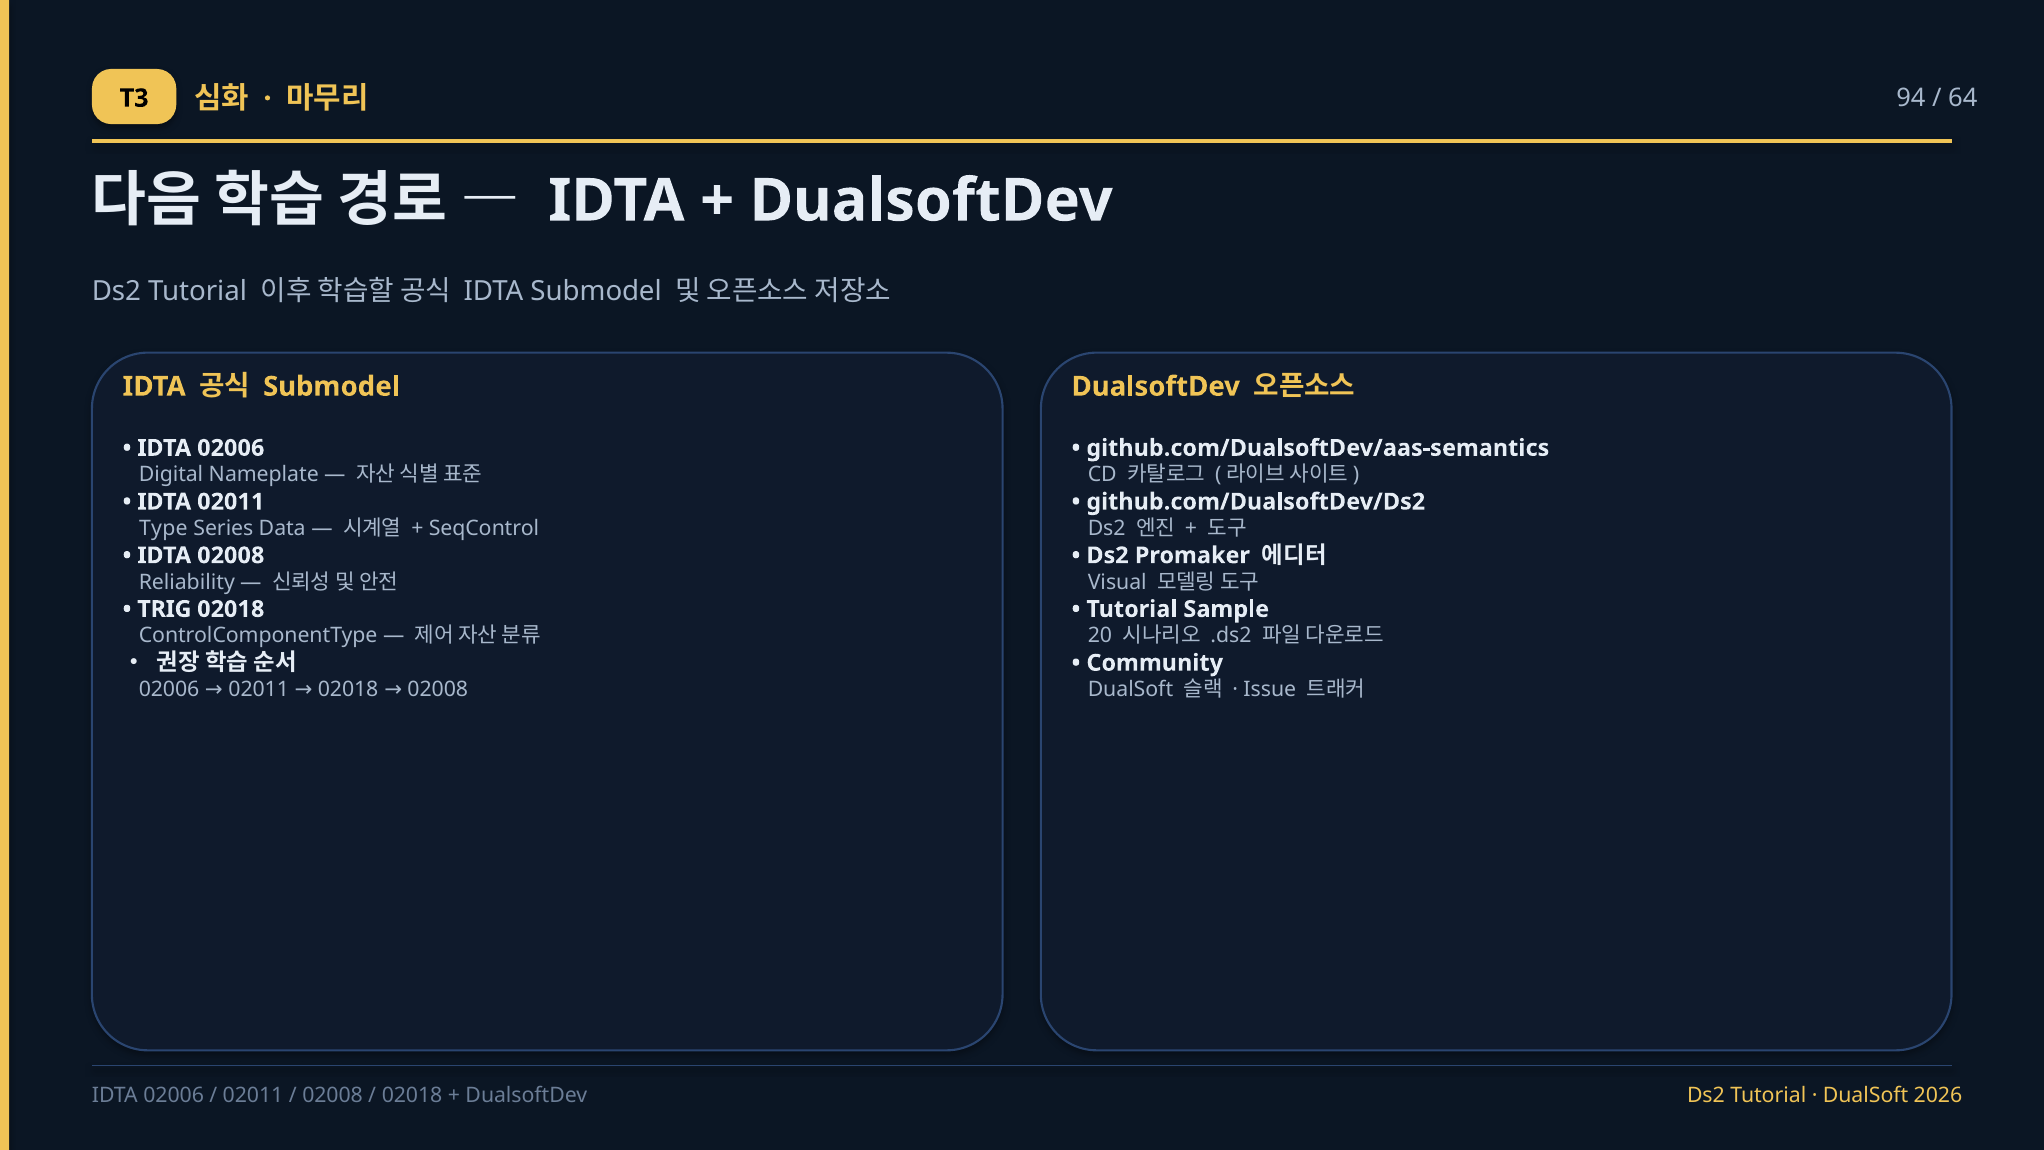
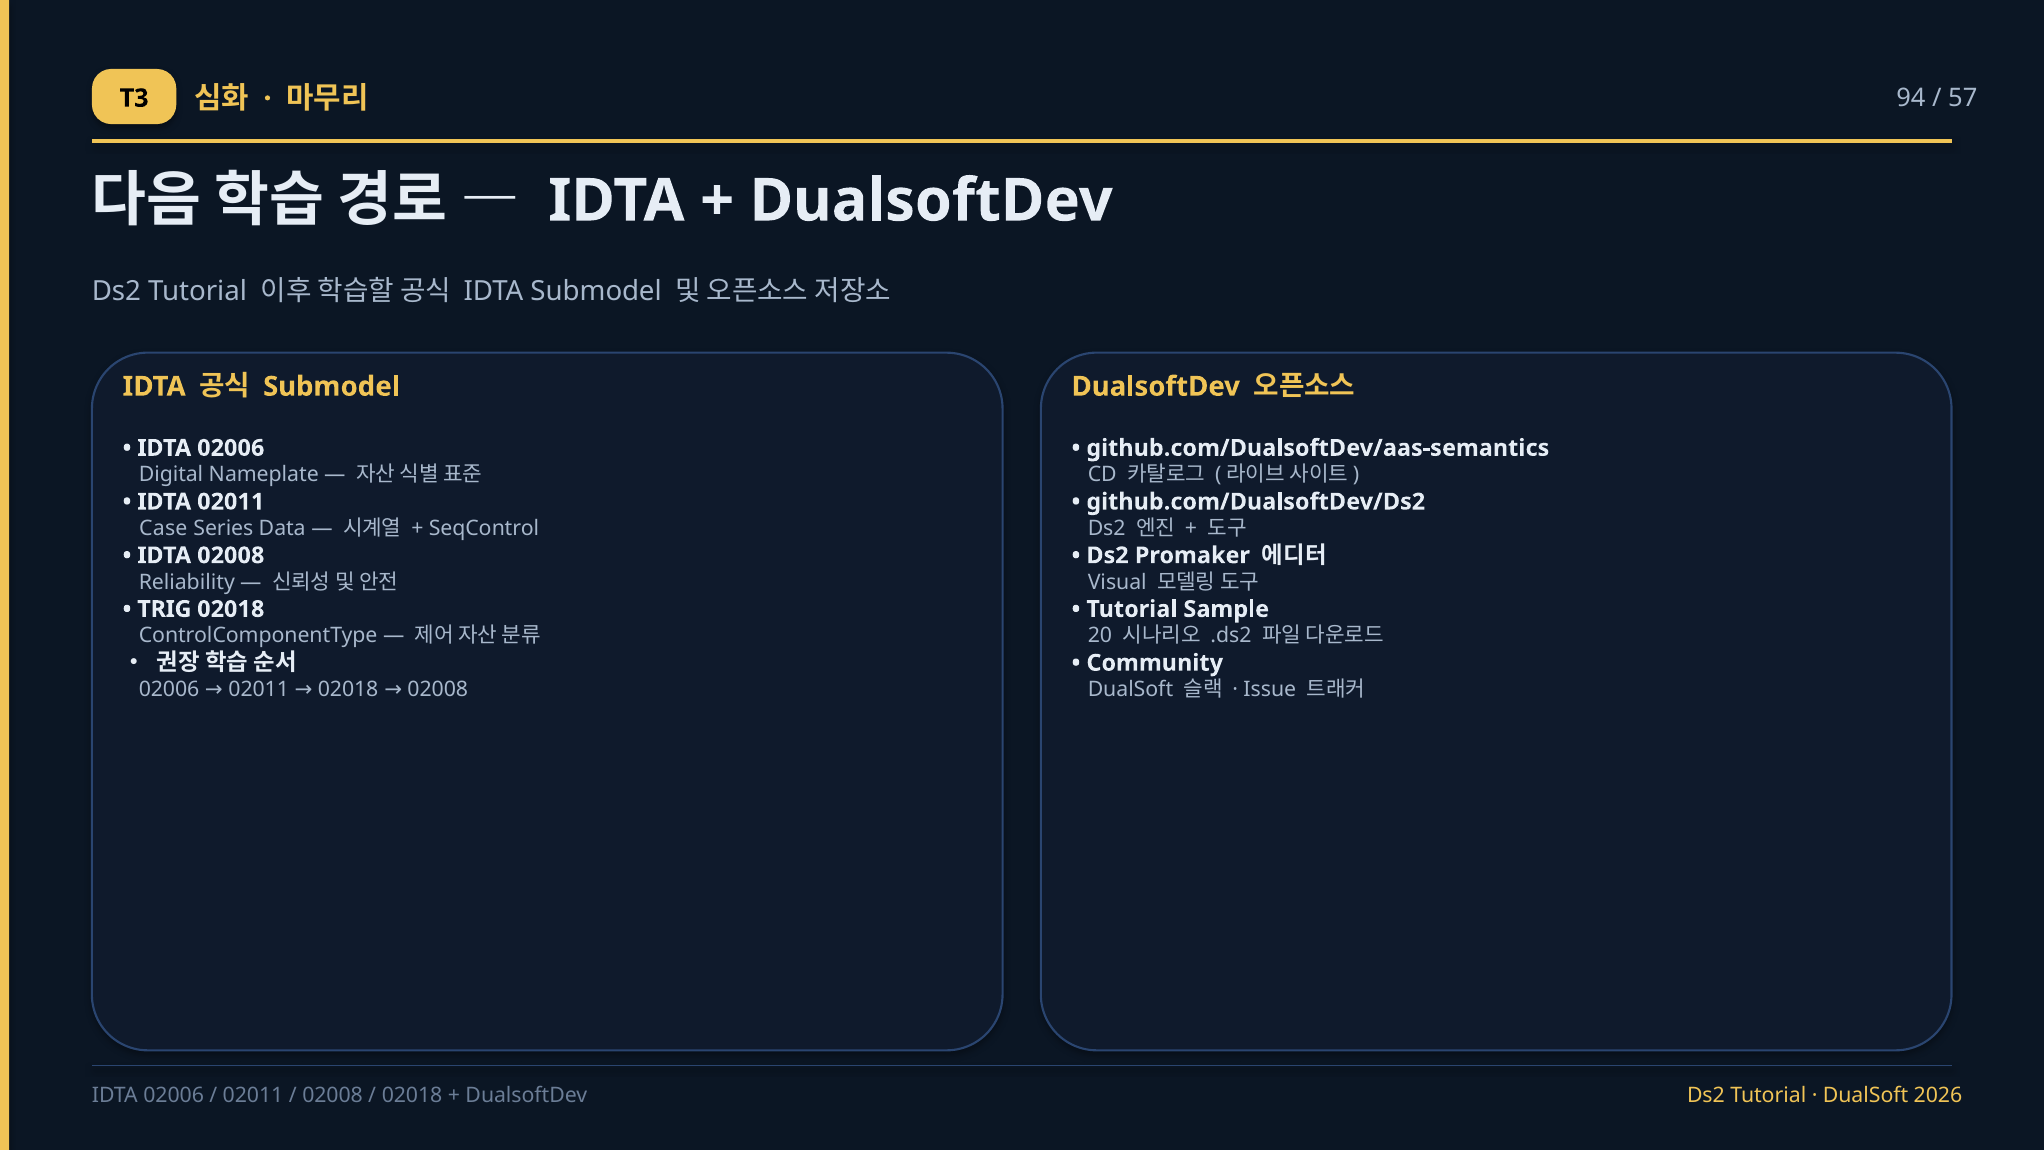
64: 64 -> 57
Type: Type -> Case
